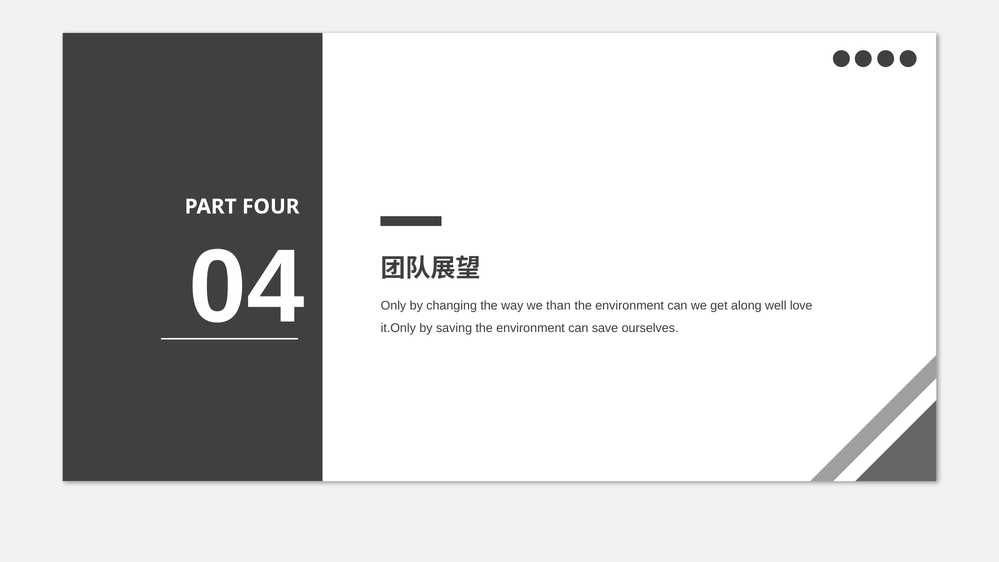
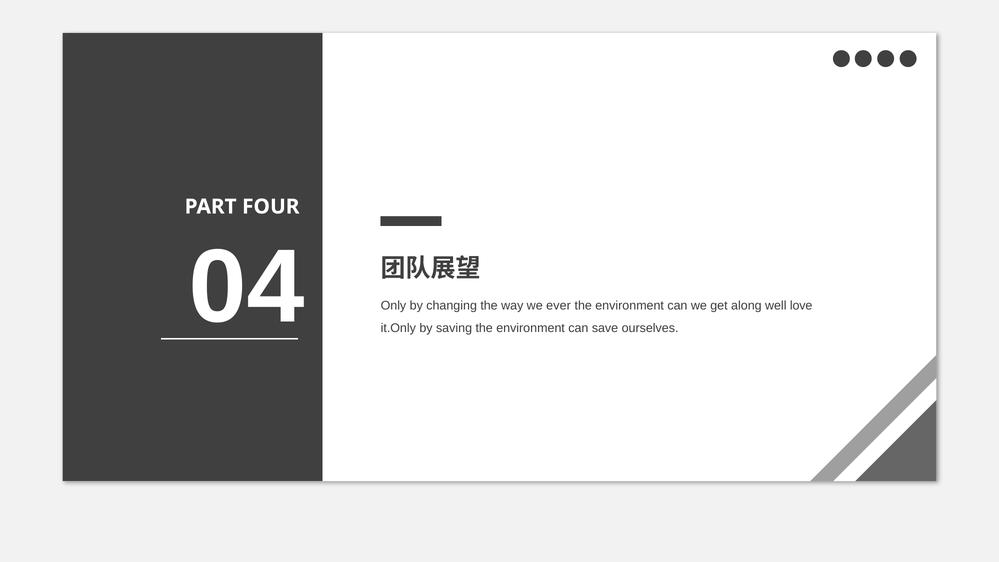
than: than -> ever
